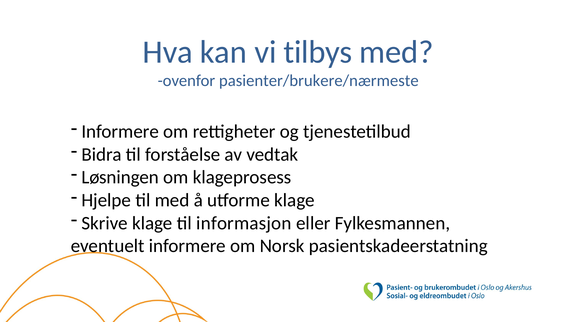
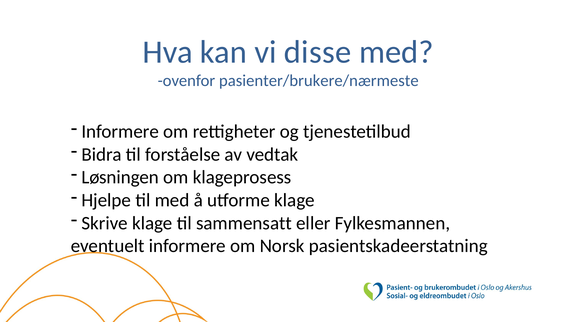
tilbys: tilbys -> disse
informasjon: informasjon -> sammensatt
